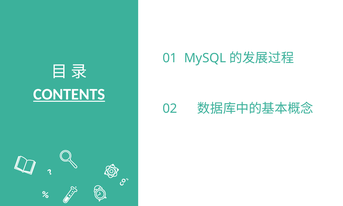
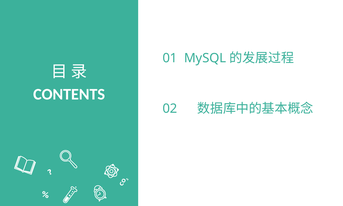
CONTENTS underline: present -> none
